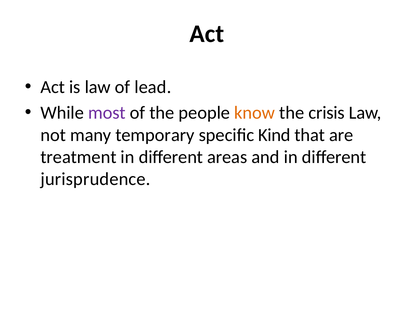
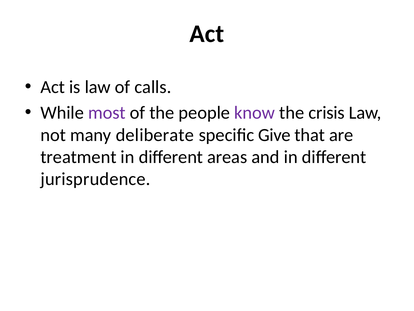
lead: lead -> calls
know colour: orange -> purple
temporary: temporary -> deliberate
Kind: Kind -> Give
